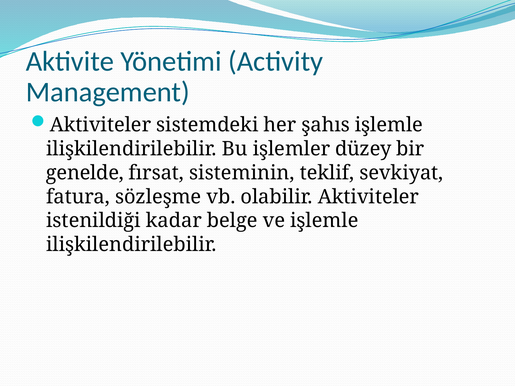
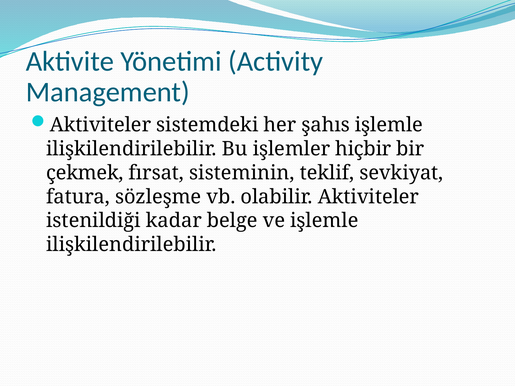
düzey: düzey -> hiçbir
genelde: genelde -> çekmek
